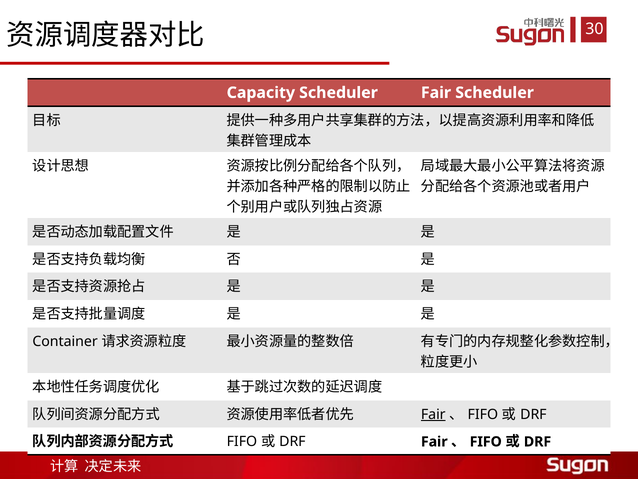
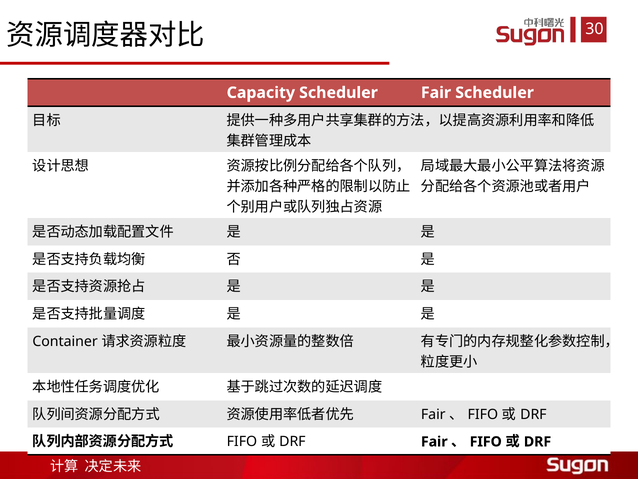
Fair at (433, 414) underline: present -> none
